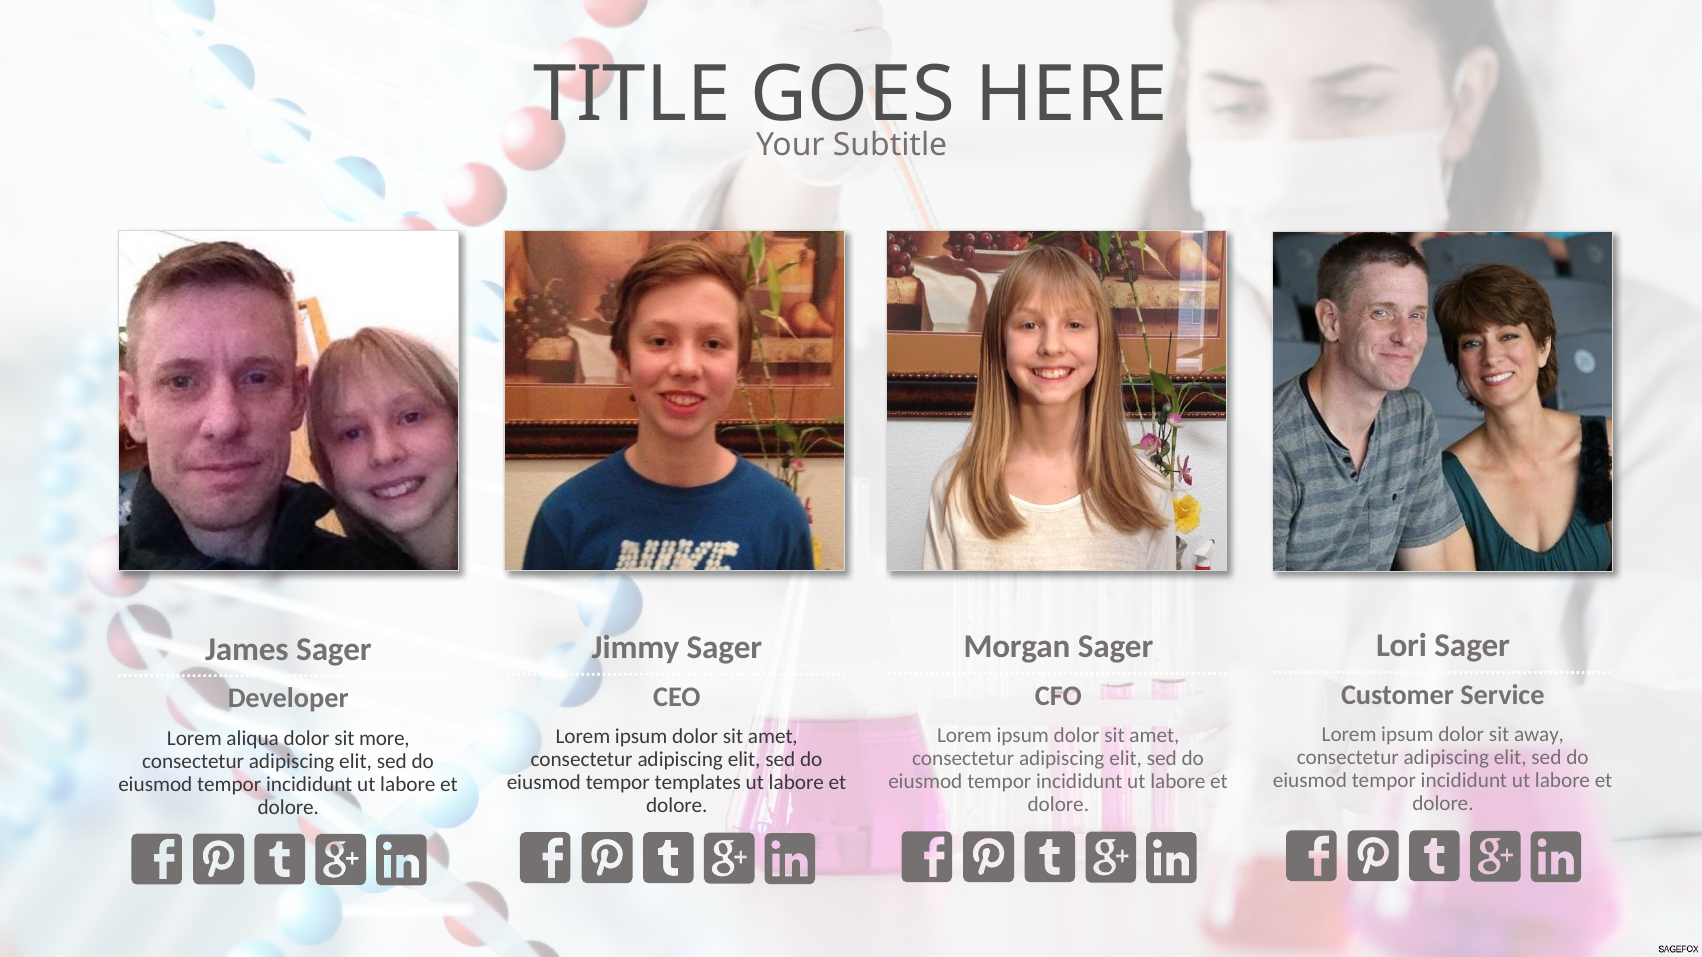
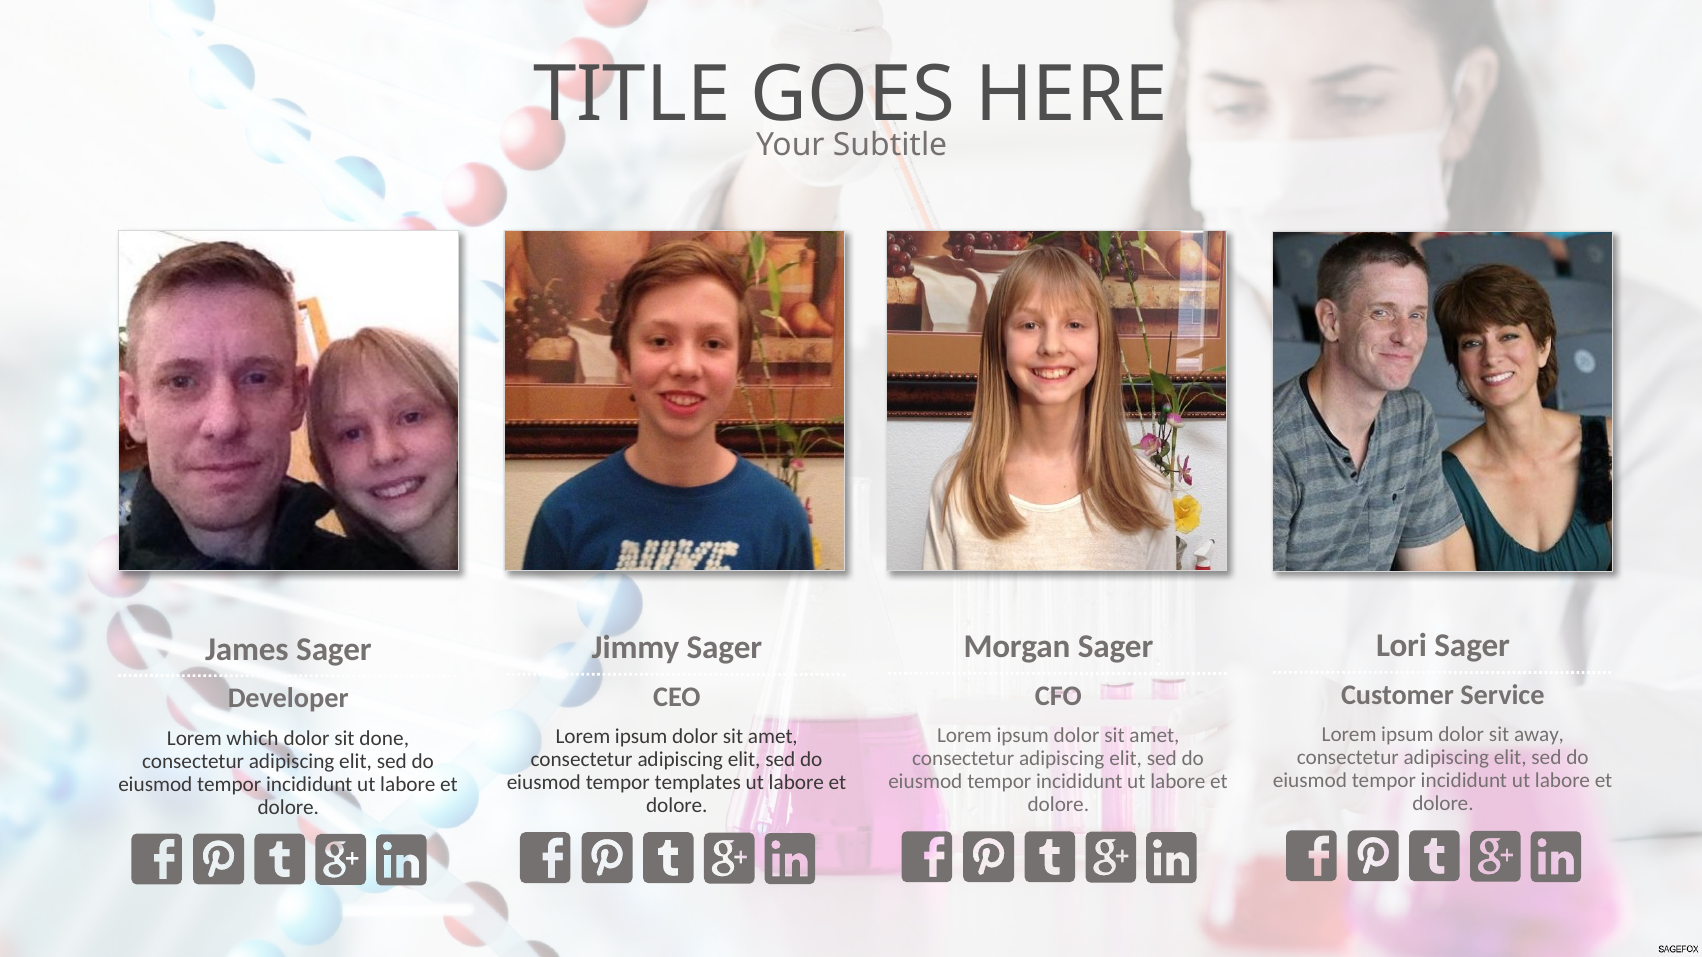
aliqua: aliqua -> which
more: more -> done
